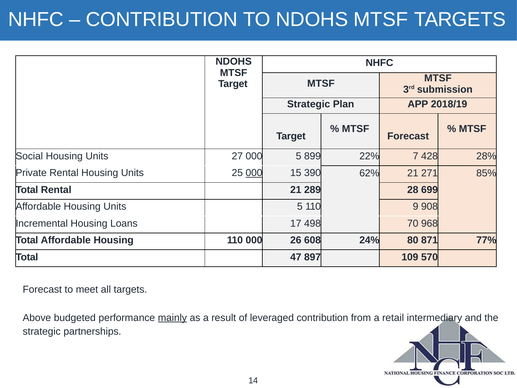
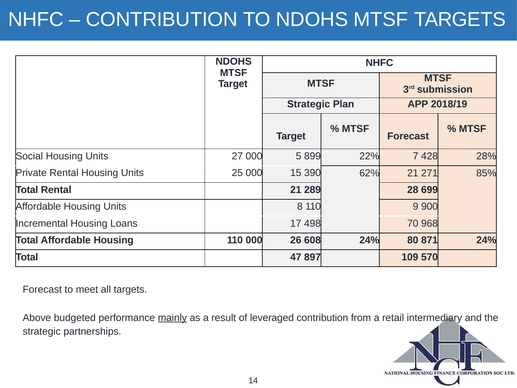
000 at (254, 173) underline: present -> none
Units 5: 5 -> 8
908: 908 -> 900
871 77%: 77% -> 24%
